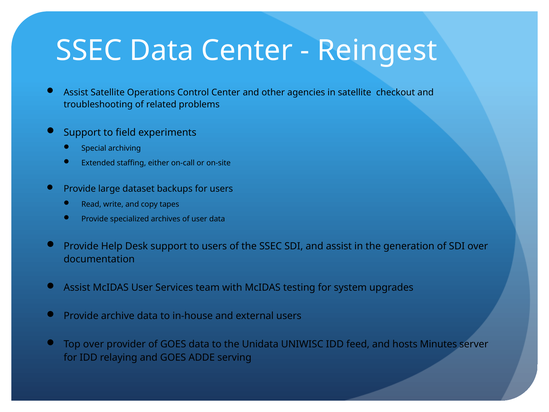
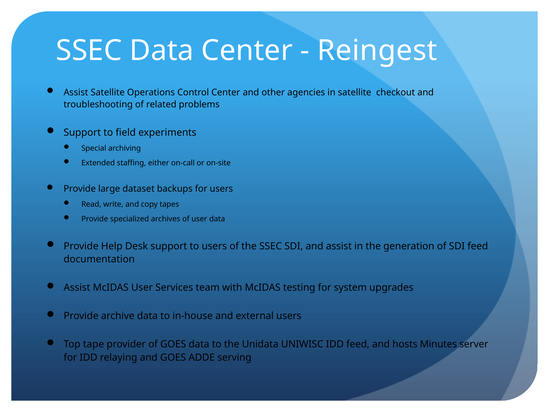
SDI over: over -> feed
Top over: over -> tape
